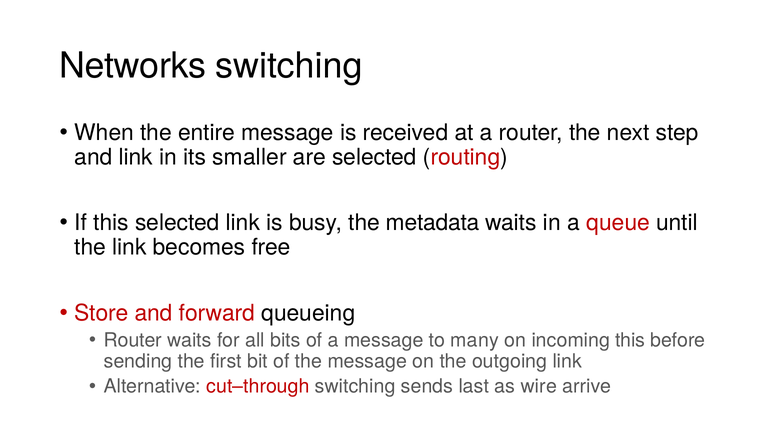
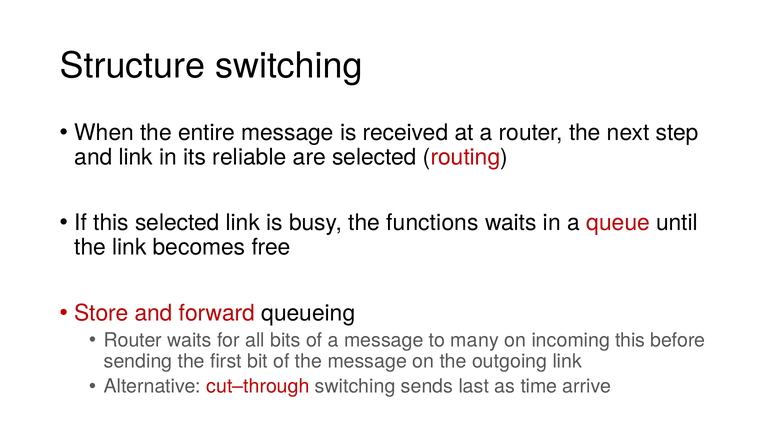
Networks: Networks -> Structure
smaller: smaller -> reliable
metadata: metadata -> functions
wire: wire -> time
